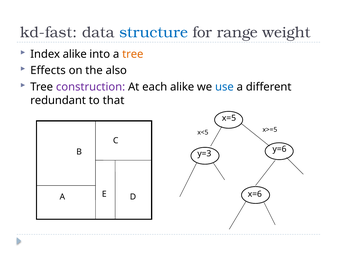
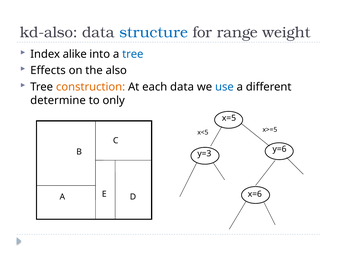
kd-fast: kd-fast -> kd-also
tree at (133, 54) colour: orange -> blue
construction colour: purple -> orange
each alike: alike -> data
redundant: redundant -> determine
that: that -> only
